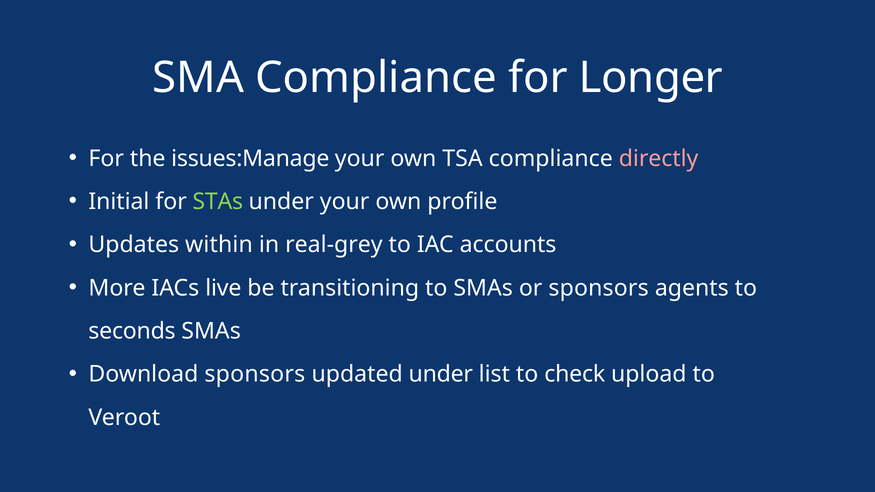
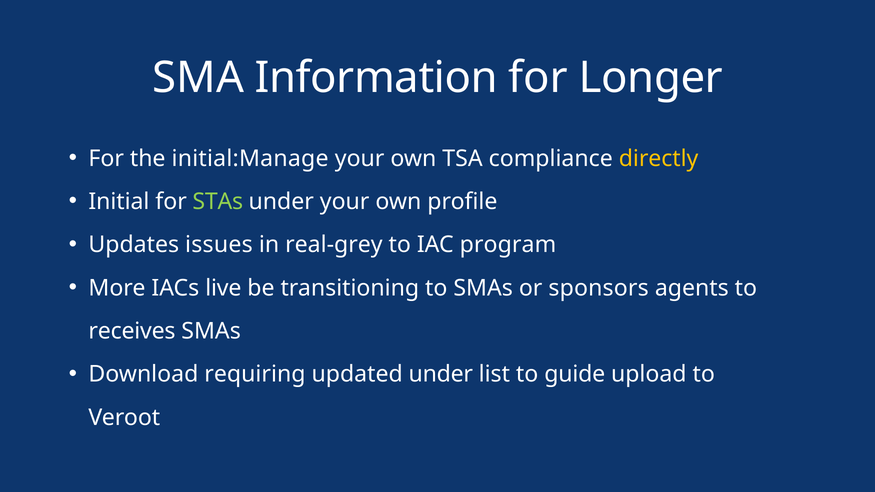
SMA Compliance: Compliance -> Information
issues:Manage: issues:Manage -> initial:Manage
directly colour: pink -> yellow
within: within -> issues
accounts: accounts -> program
seconds: seconds -> receives
Download sponsors: sponsors -> requiring
check: check -> guide
